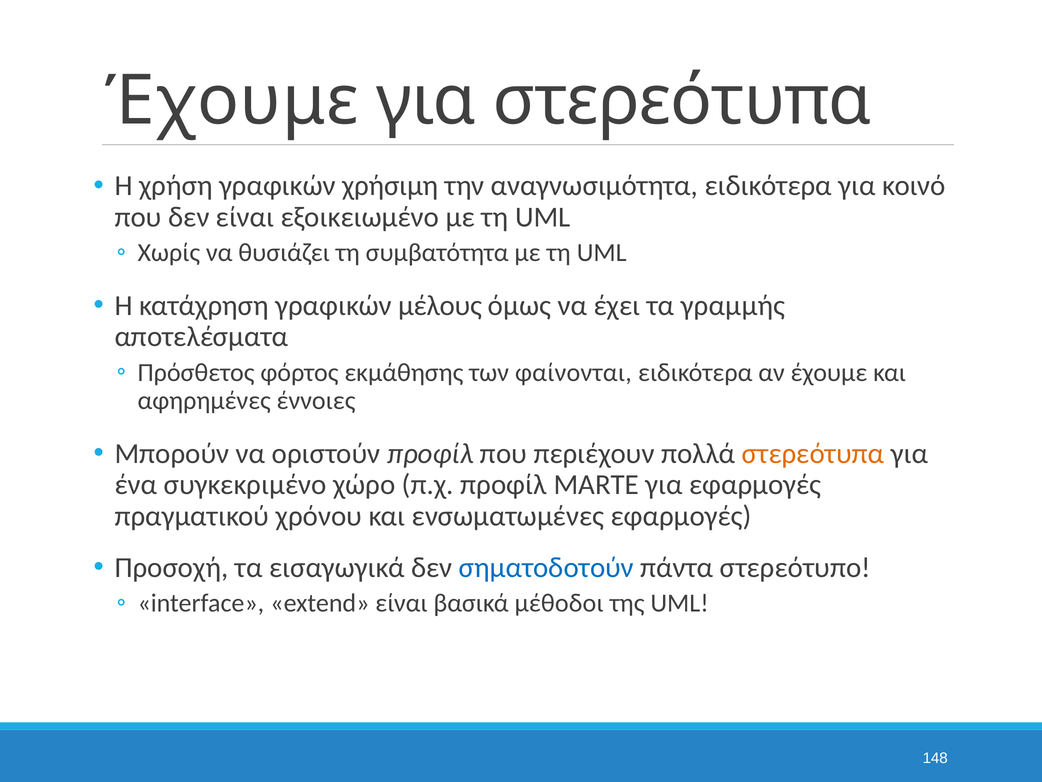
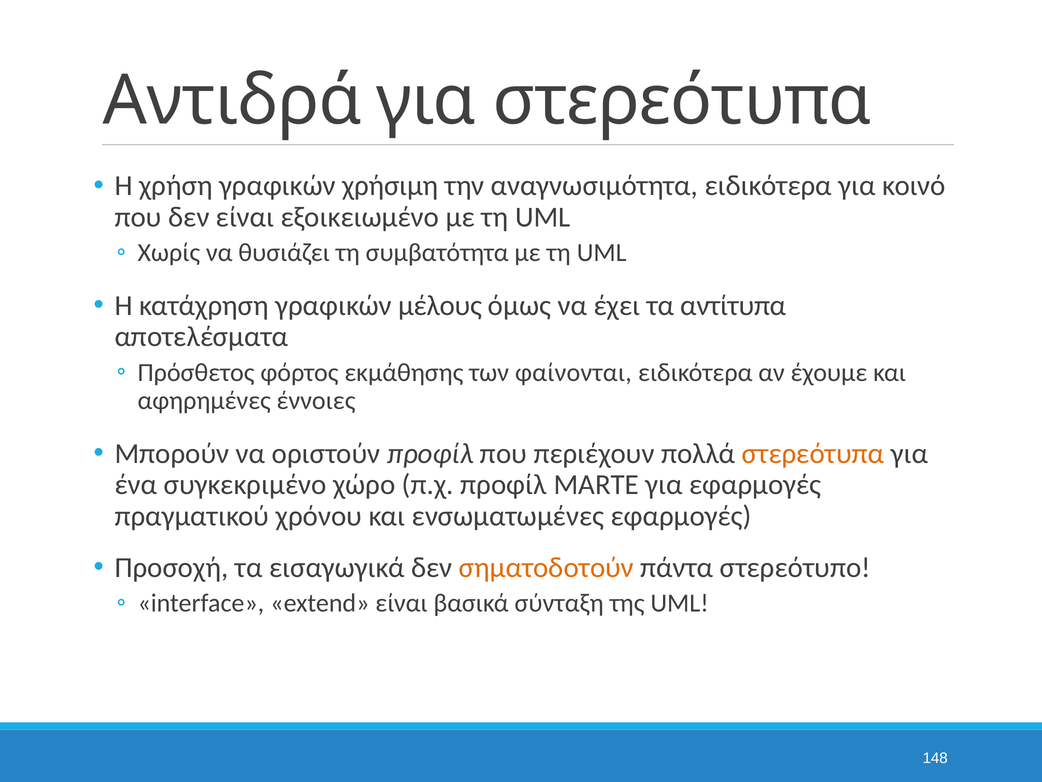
Έχουμε at (232, 101): Έχουμε -> Αντιδρά
γραμμής: γραμμής -> αντίτυπα
σηματοδοτούν colour: blue -> orange
μέθοδοι: μέθοδοι -> σύνταξη
